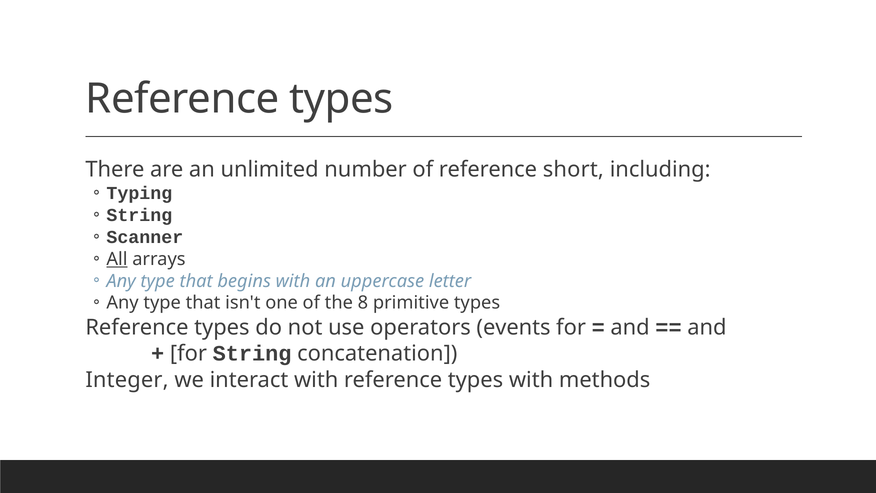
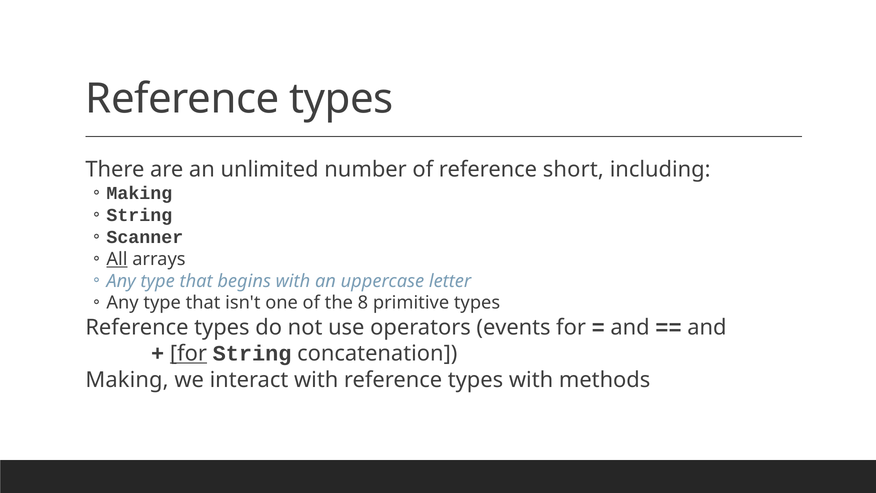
Typing at (139, 193): Typing -> Making
for at (188, 353) underline: none -> present
Integer at (127, 380): Integer -> Making
